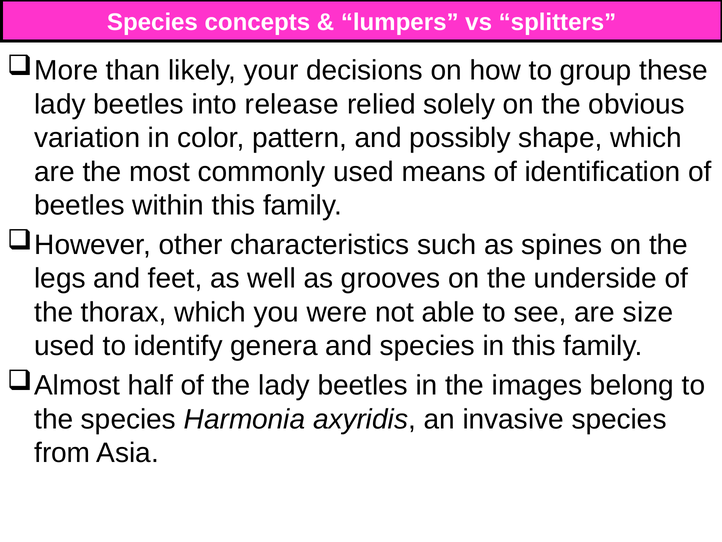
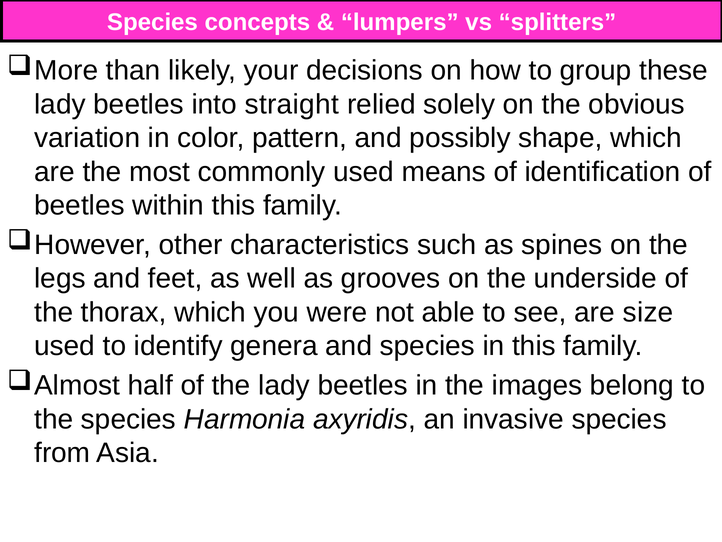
release: release -> straight
